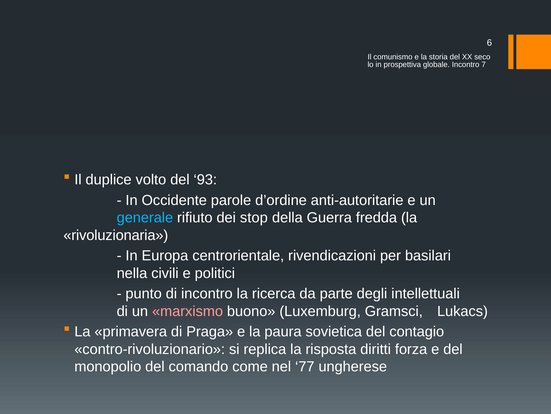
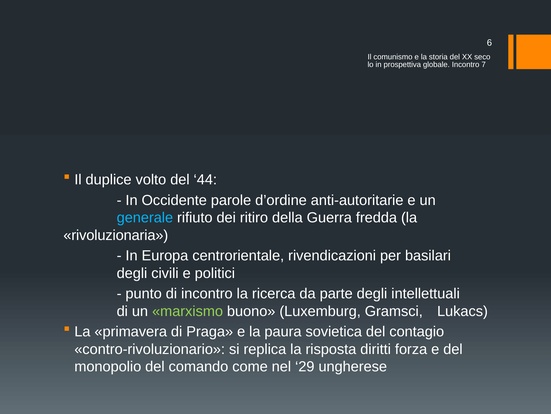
93: 93 -> 44
stop: stop -> ritiro
nella at (132, 273): nella -> degli
marxismo colour: pink -> light green
77: 77 -> 29
